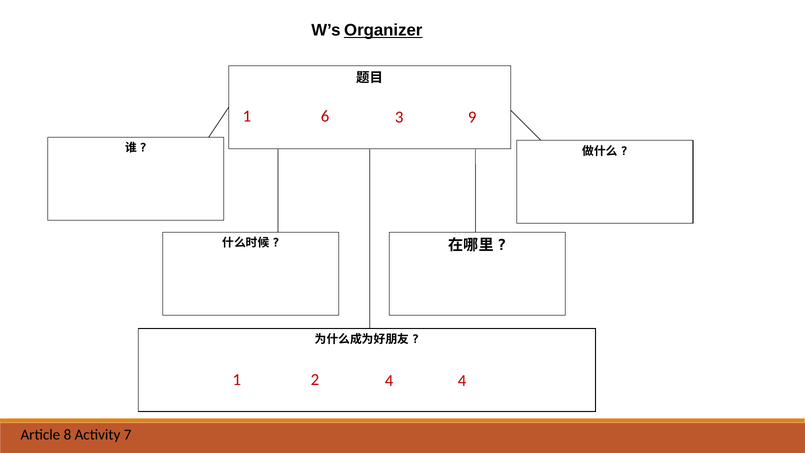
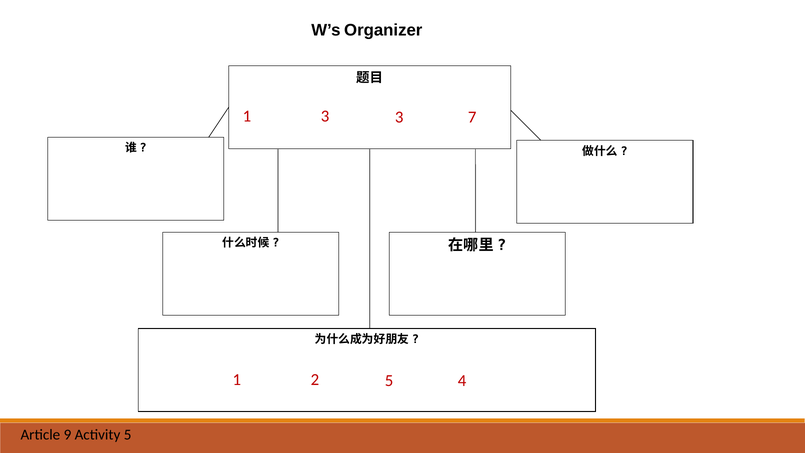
Organizer underline: present -> none
1 6: 6 -> 3
9: 9 -> 7
2 4: 4 -> 5
8: 8 -> 9
Activity 7: 7 -> 5
